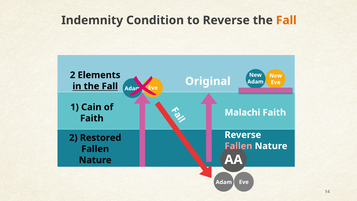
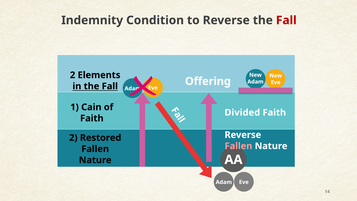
Fall at (286, 20) colour: orange -> red
Original: Original -> Offering
Malachi: Malachi -> Divided
